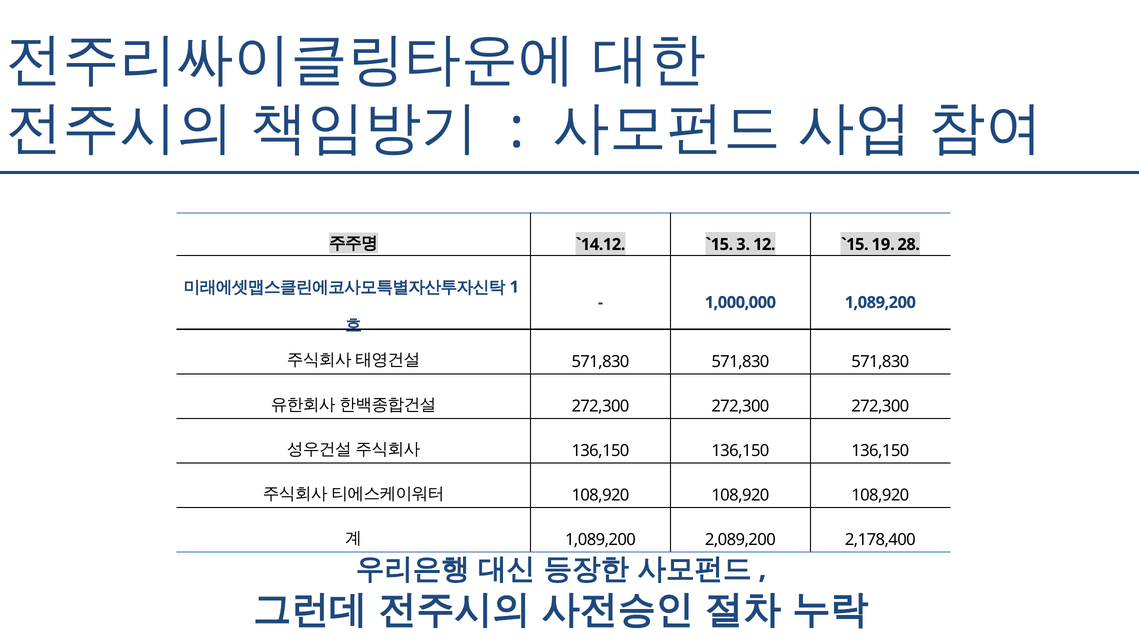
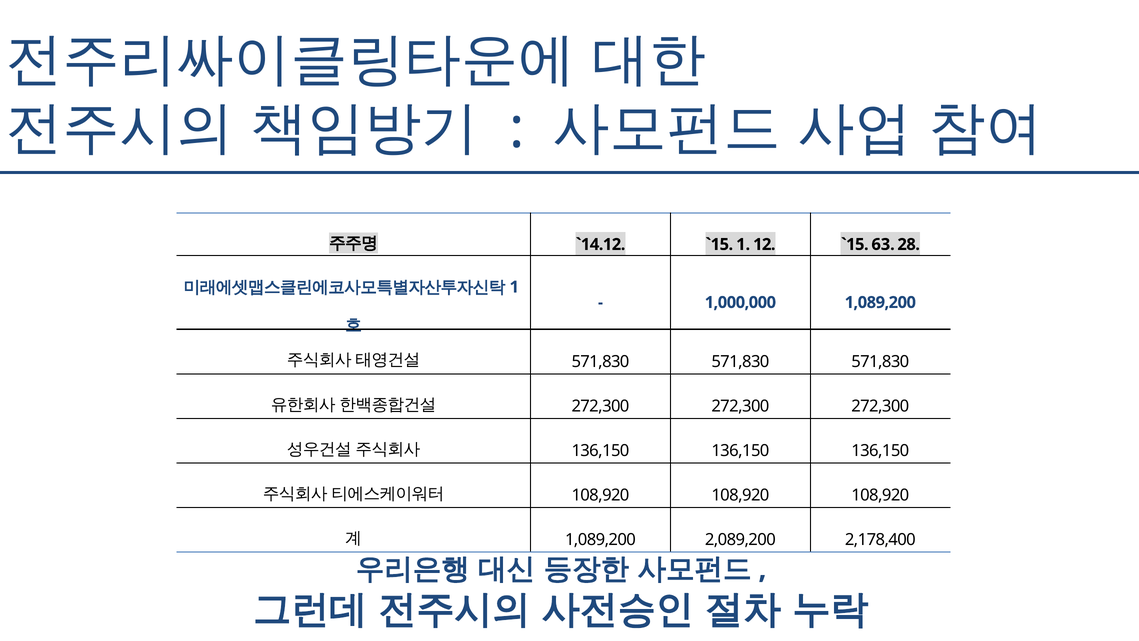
3 at (743, 244): 3 -> 1
19: 19 -> 63
